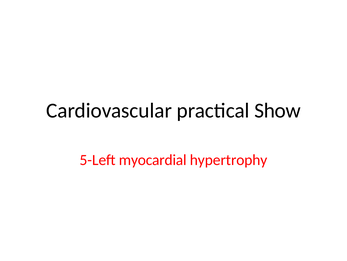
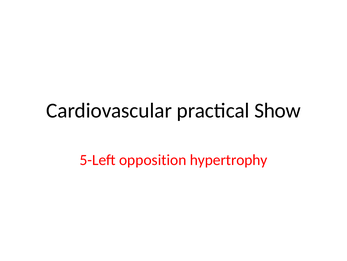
myocardial: myocardial -> opposition
